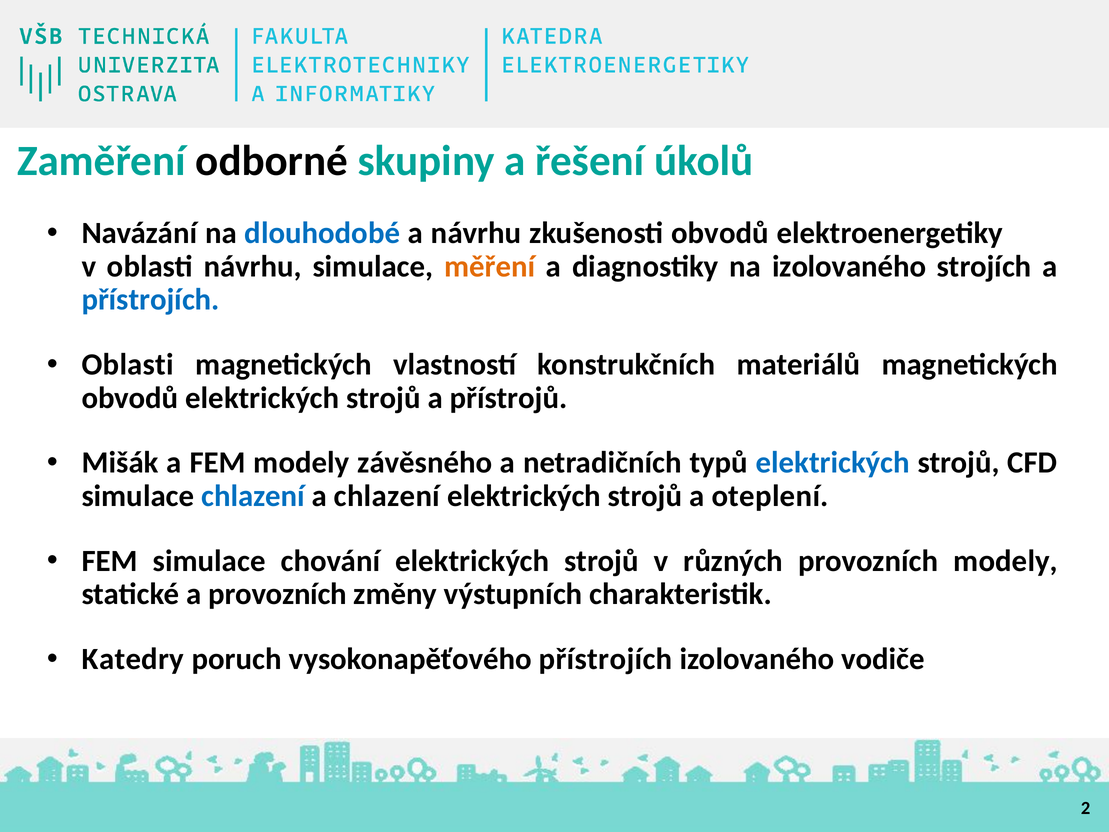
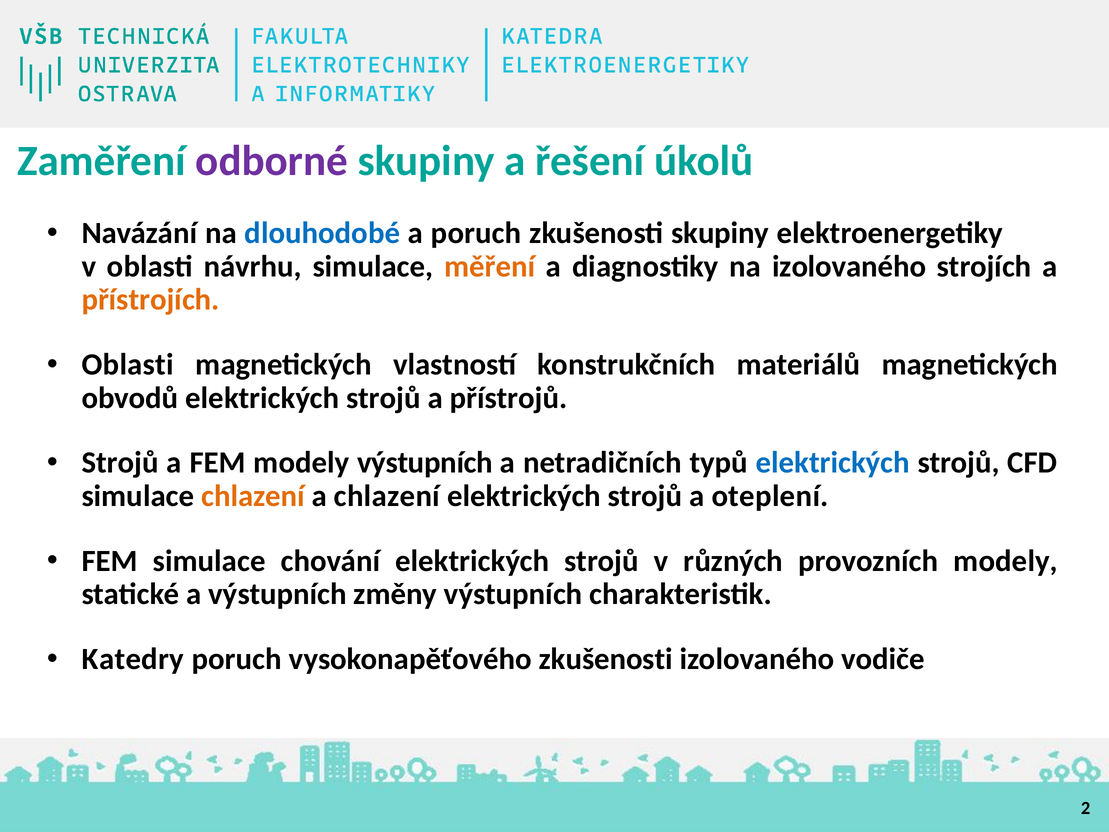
odborné colour: black -> purple
a návrhu: návrhu -> poruch
zkušenosti obvodů: obvodů -> skupiny
přístrojích at (151, 300) colour: blue -> orange
Mišák at (120, 463): Mišák -> Strojů
modely závěsného: závěsného -> výstupních
chlazení at (253, 496) colour: blue -> orange
a provozních: provozních -> výstupních
vysokonapěťového přístrojích: přístrojích -> zkušenosti
